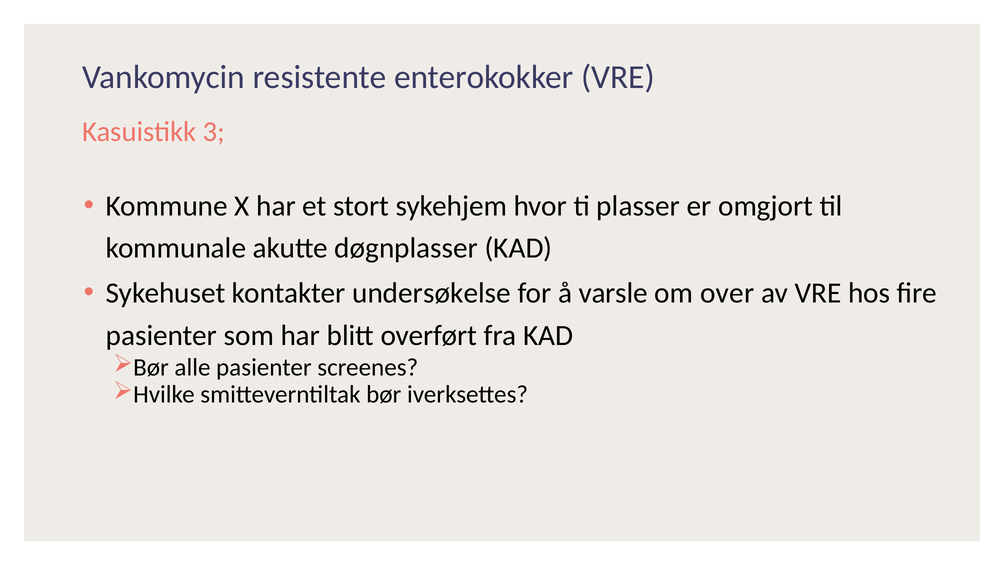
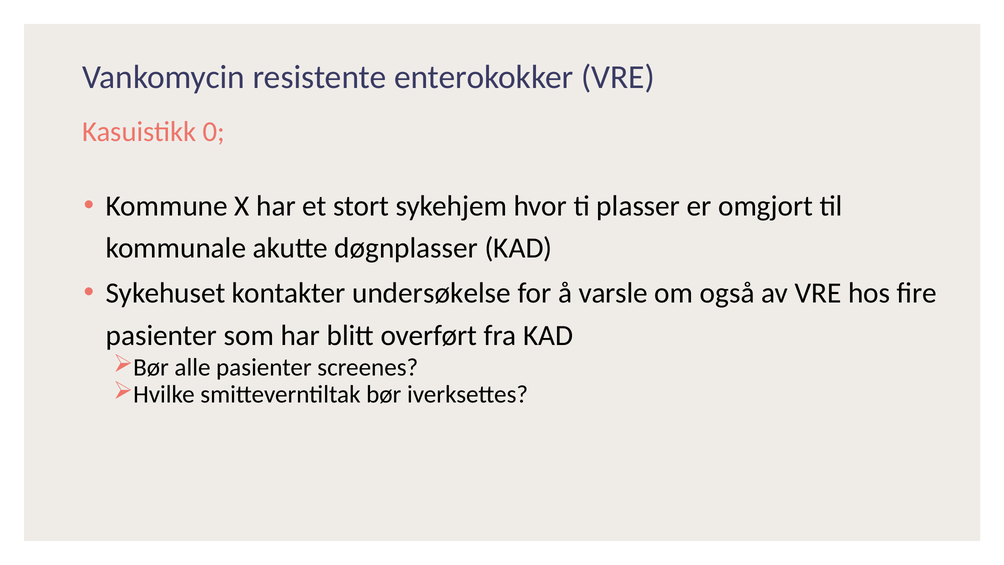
3: 3 -> 0
over: over -> også
